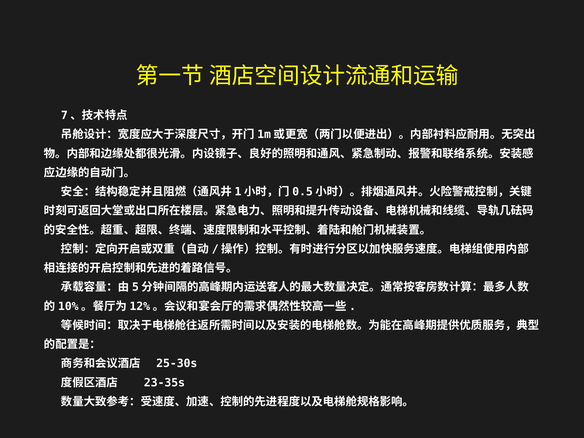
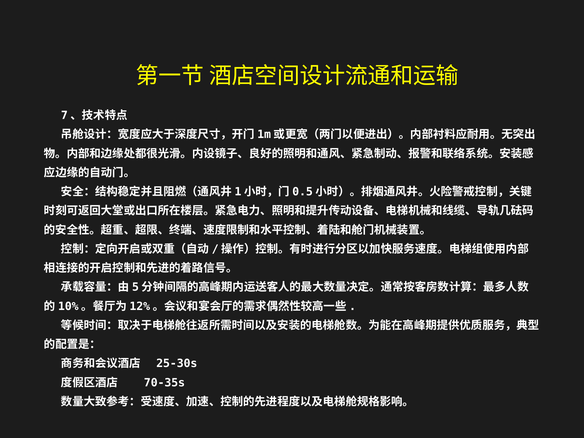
23-35s: 23-35s -> 70-35s
